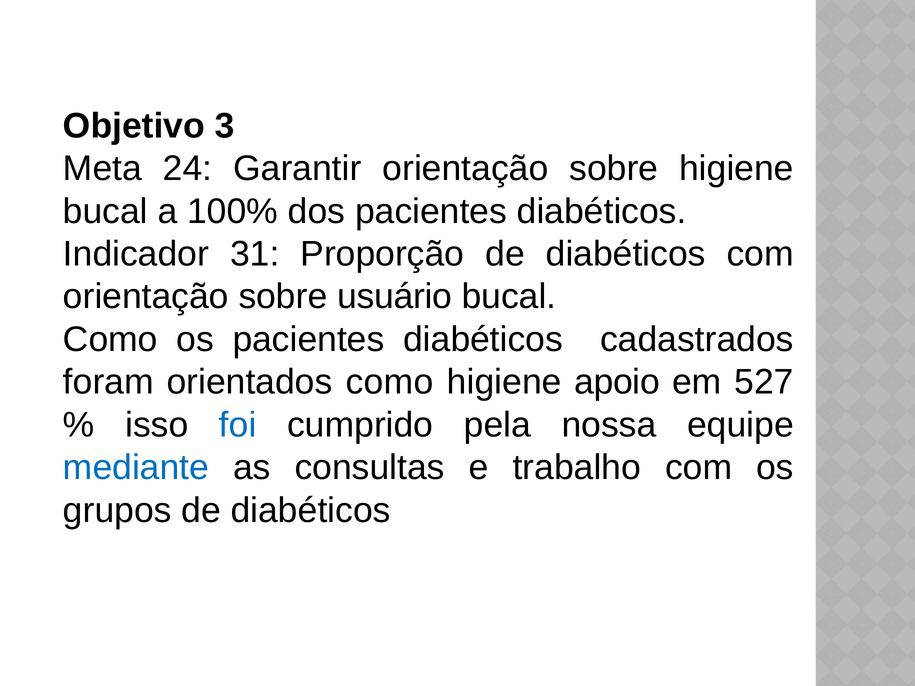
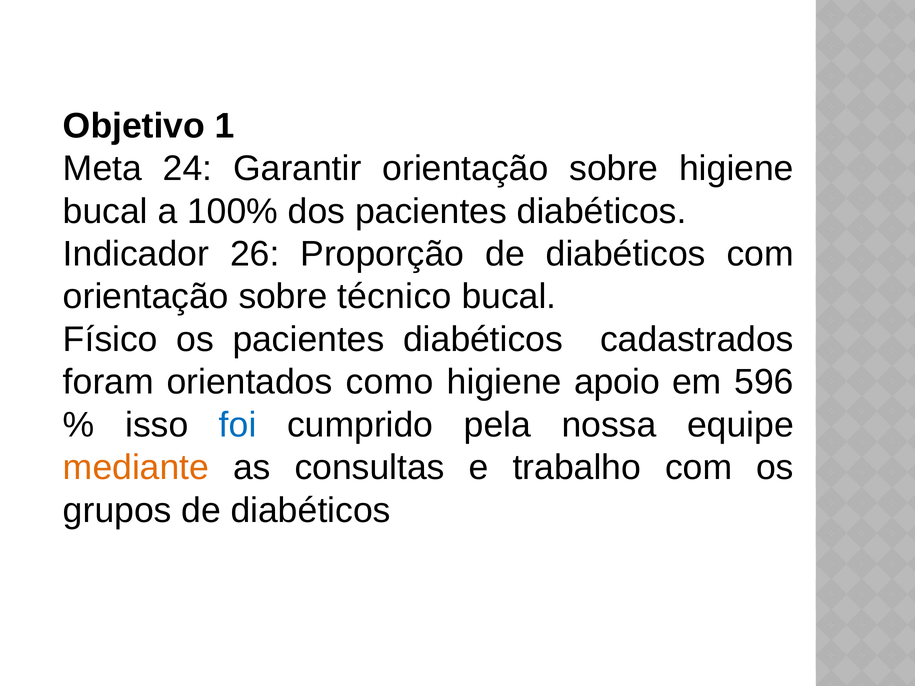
3: 3 -> 1
31: 31 -> 26
usuário: usuário -> técnico
Como at (110, 340): Como -> Físico
527: 527 -> 596
mediante colour: blue -> orange
